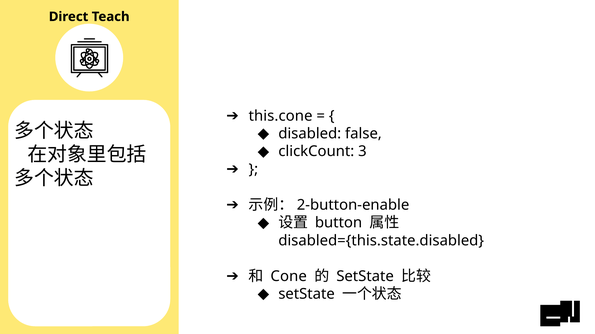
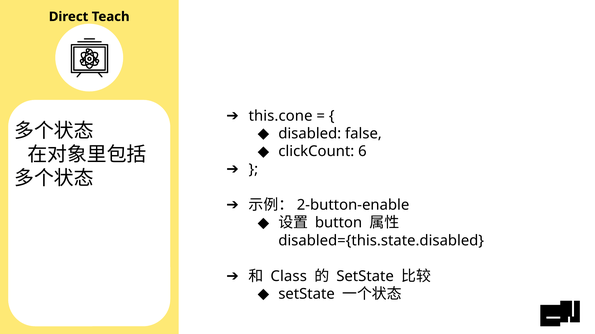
3: 3 -> 6
Cone: Cone -> Class
